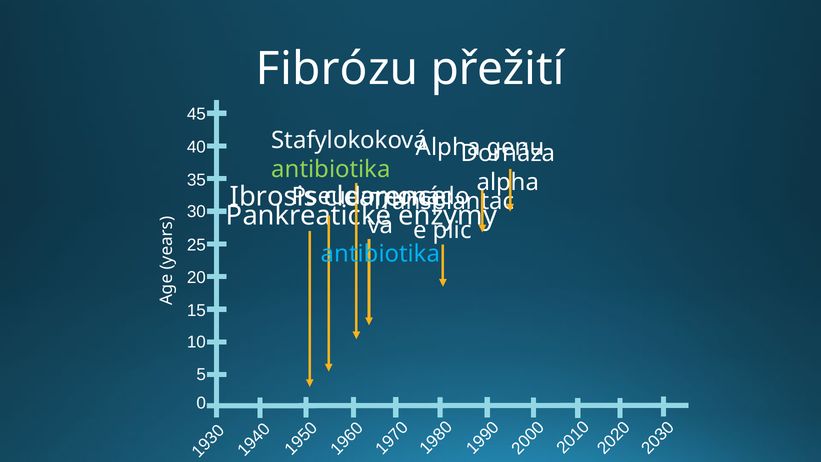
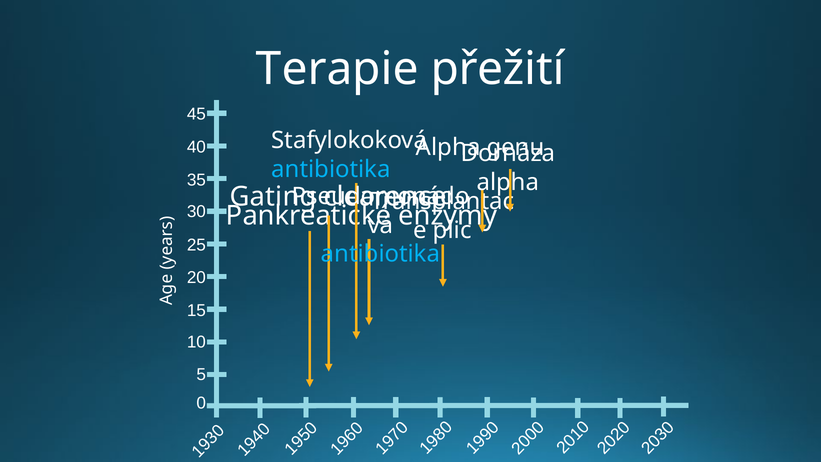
Fibrózu: Fibrózu -> Terapie
antibiotika at (331, 169) colour: light green -> light blue
Ibrosis: Ibrosis -> Gating
